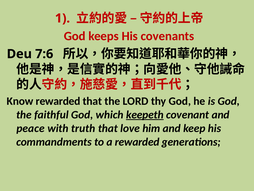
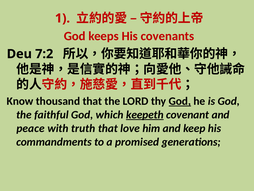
7:6: 7:6 -> 7:2
Know rewarded: rewarded -> thousand
God at (180, 101) underline: none -> present
a rewarded: rewarded -> promised
